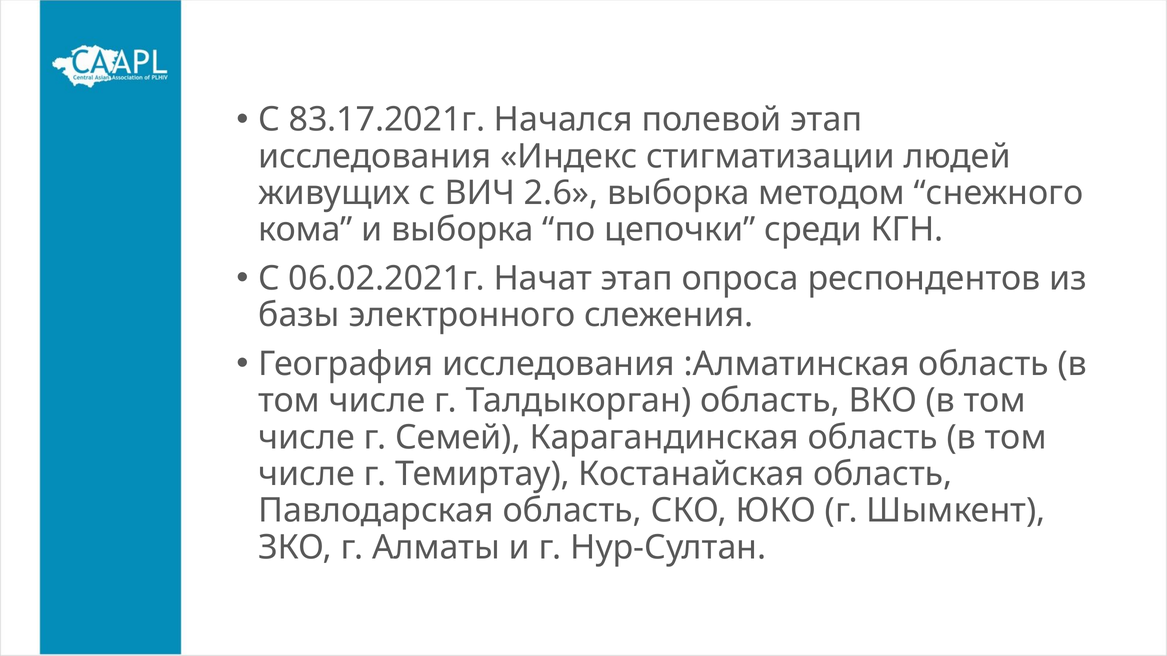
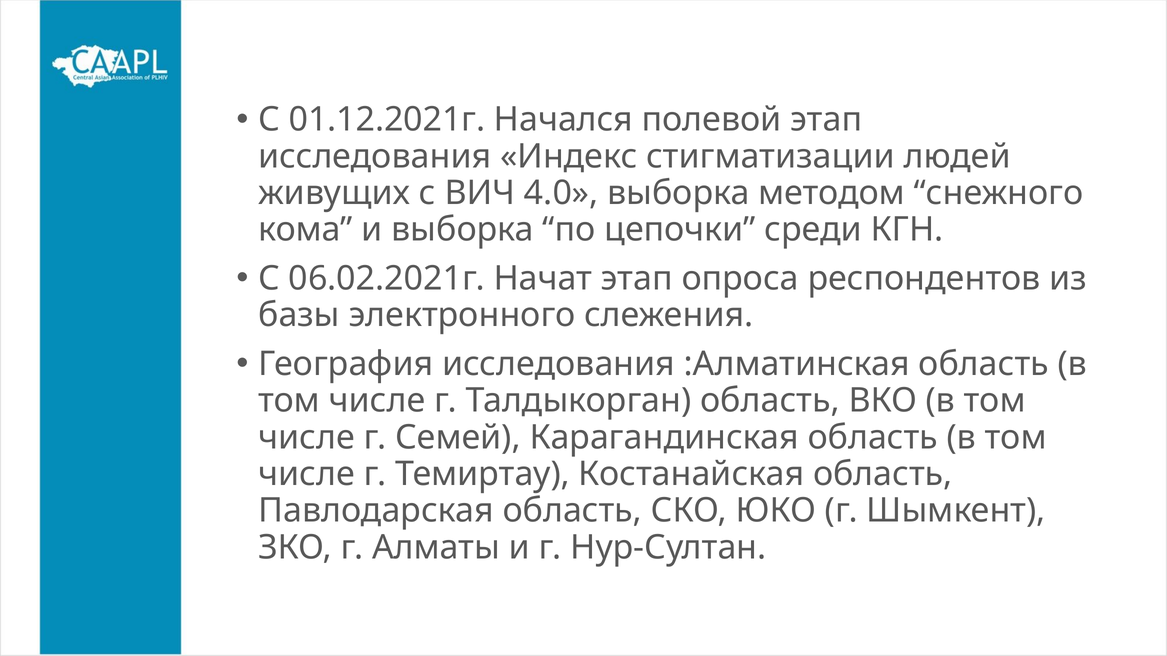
83.17.2021г: 83.17.2021г -> 01.12.2021г
2.6: 2.6 -> 4.0
